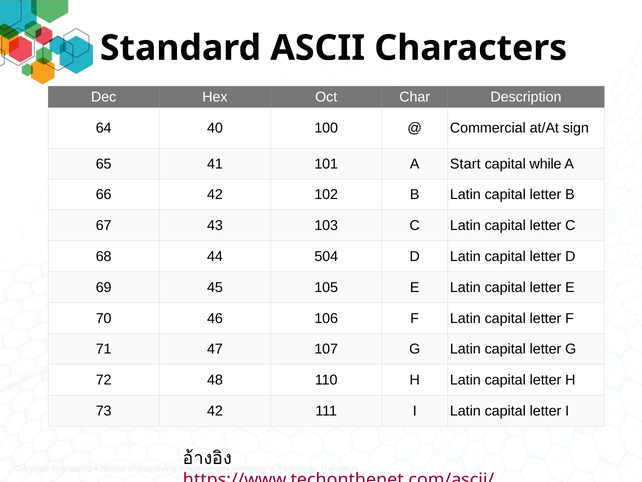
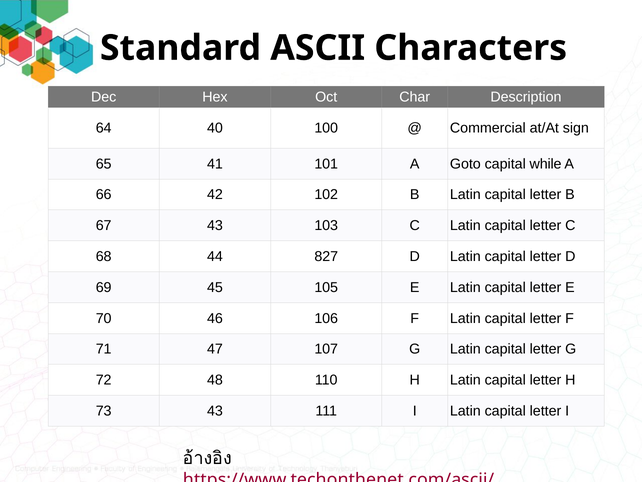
Start: Start -> Goto
504: 504 -> 827
73 42: 42 -> 43
